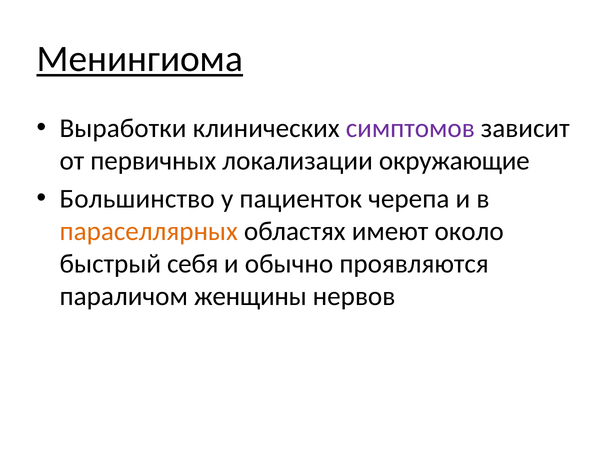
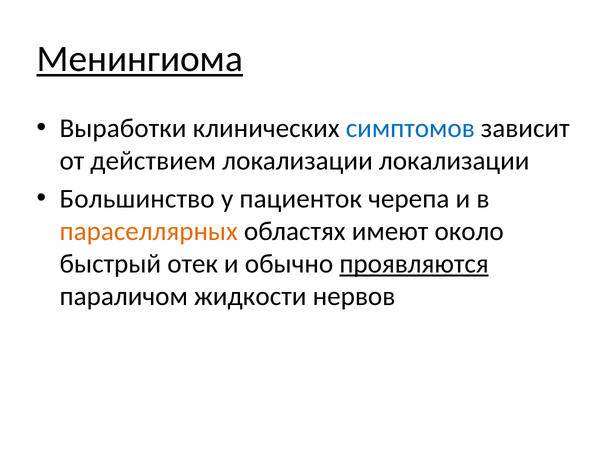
симптомов colour: purple -> blue
первичных: первичных -> действием
локализации окружающие: окружающие -> локализации
себя: себя -> отек
проявляются underline: none -> present
женщины: женщины -> жидкости
